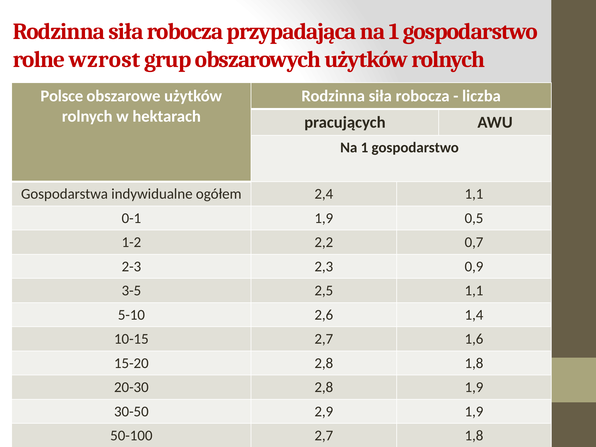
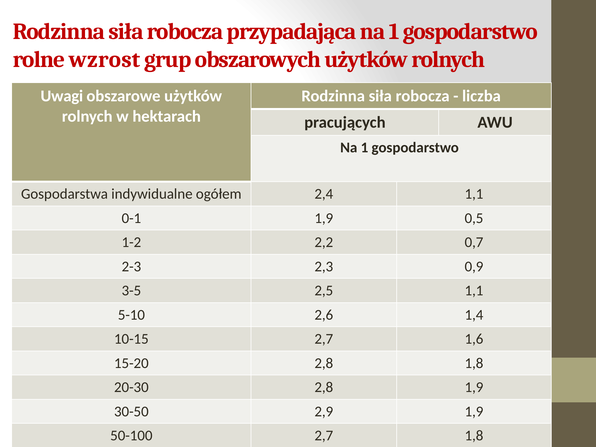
Polsce: Polsce -> Uwagi
